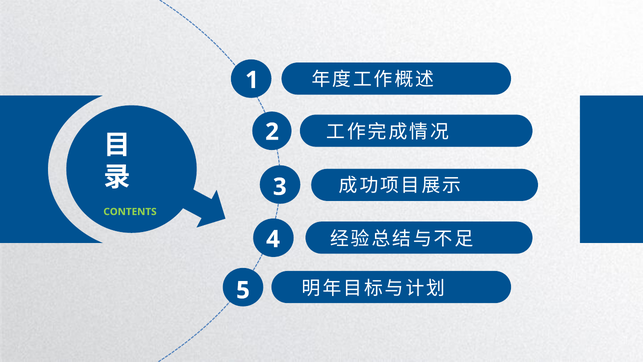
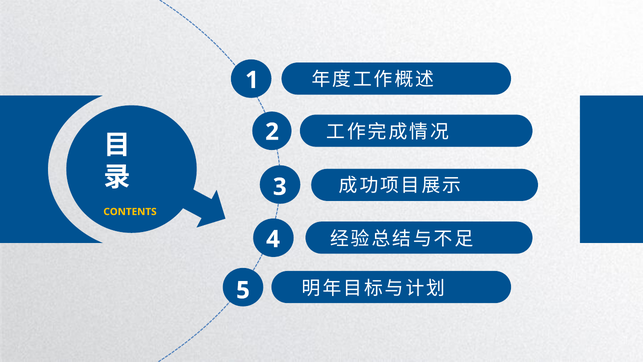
CONTENTS colour: light green -> yellow
